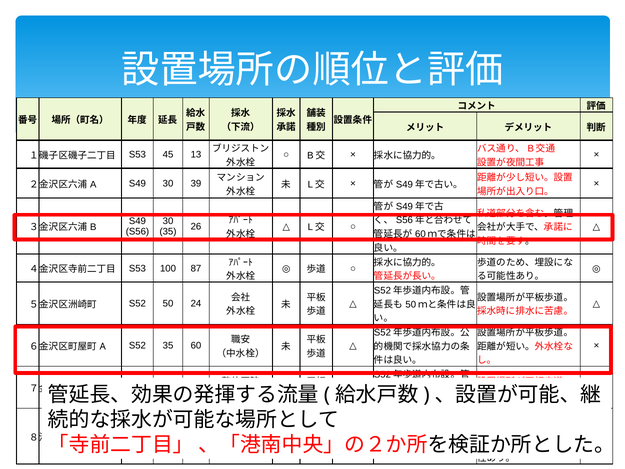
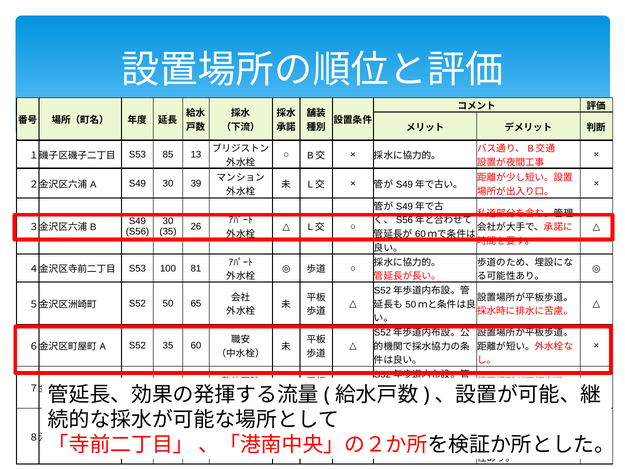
45: 45 -> 85
87: 87 -> 81
24: 24 -> 65
